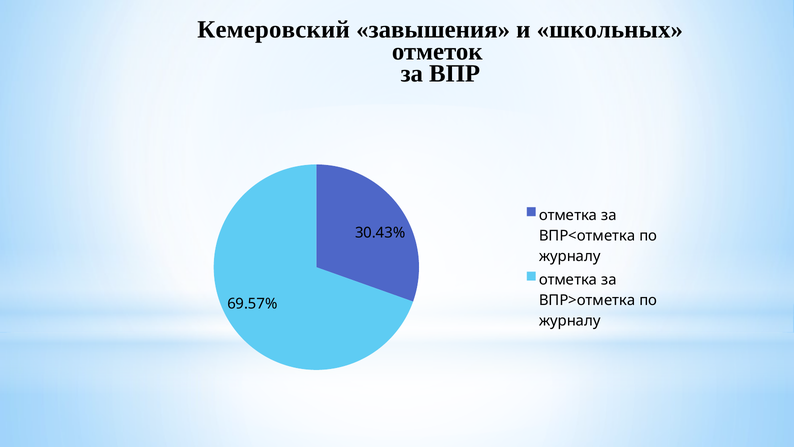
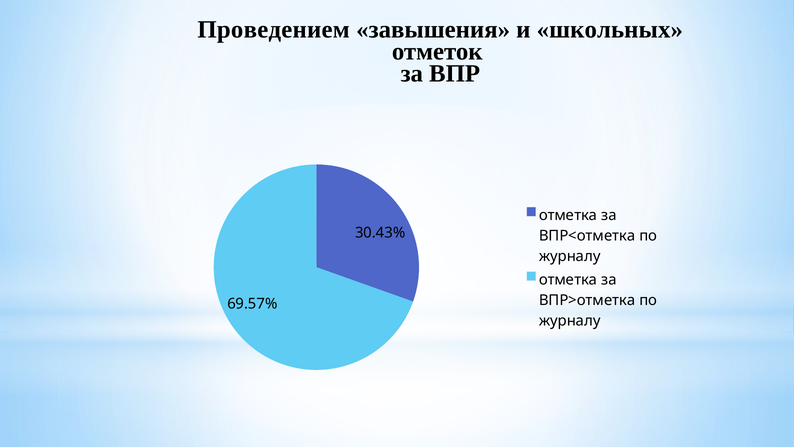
Кемеровский: Кемеровский -> Проведением
